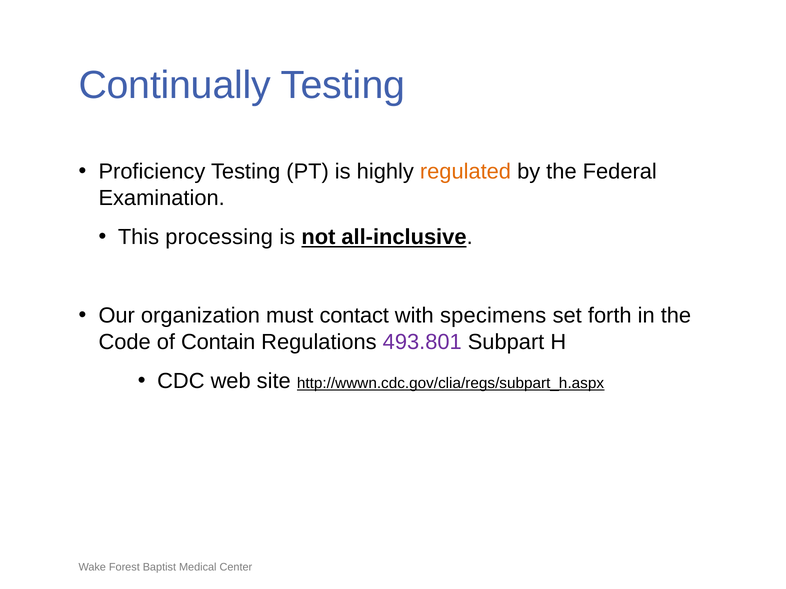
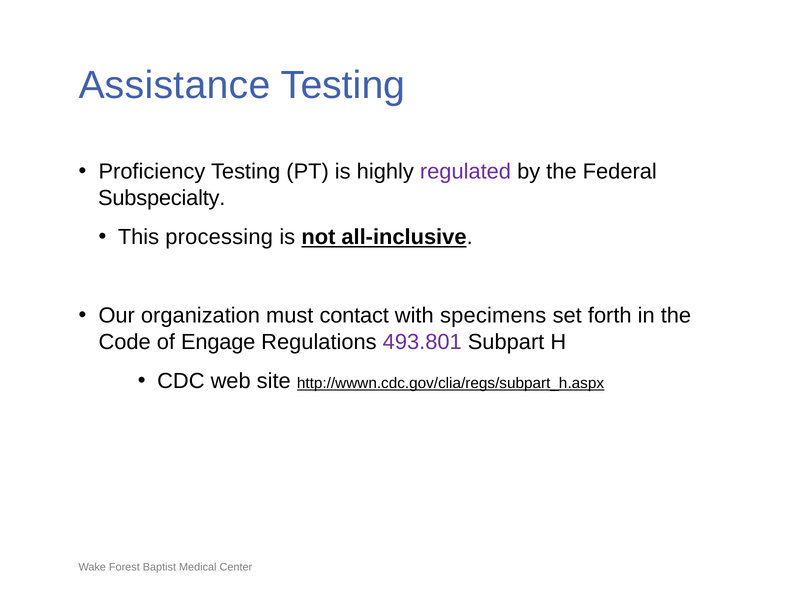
Continually: Continually -> Assistance
regulated colour: orange -> purple
Examination: Examination -> Subspecialty
Contain: Contain -> Engage
